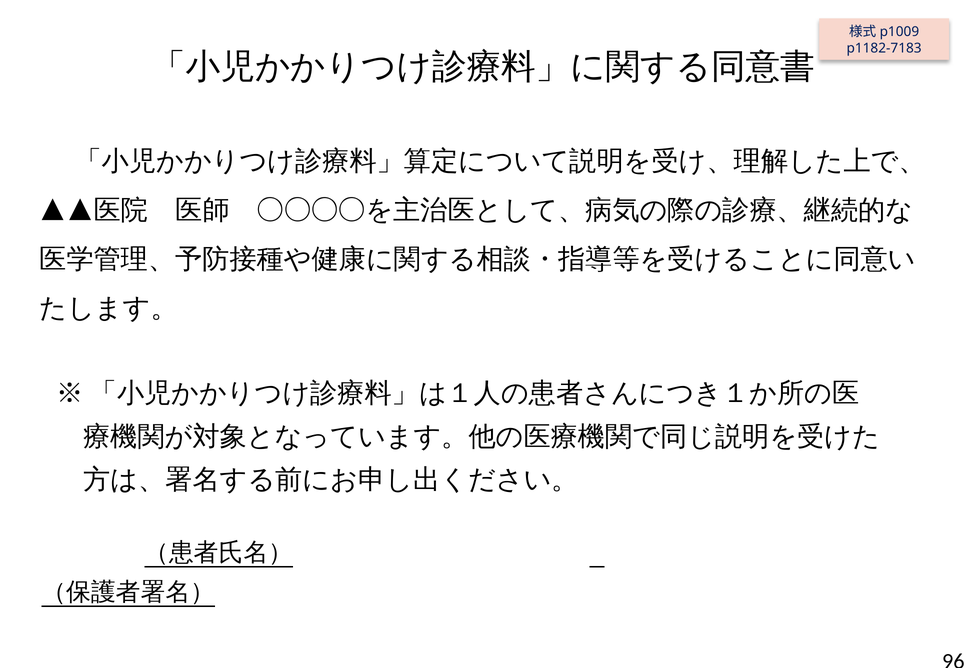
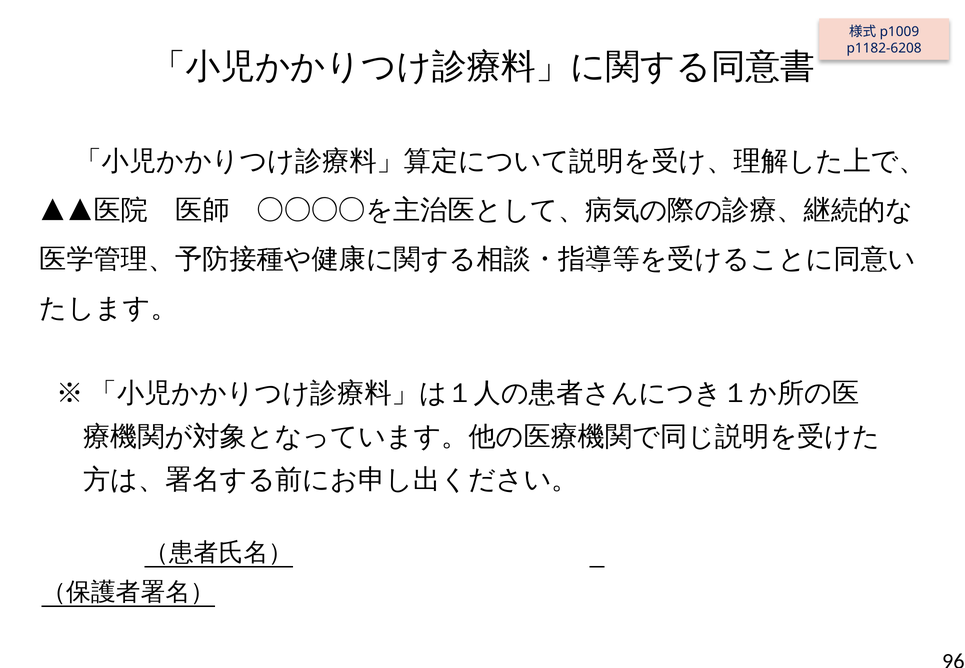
p1182-7183: p1182-7183 -> p1182-6208
